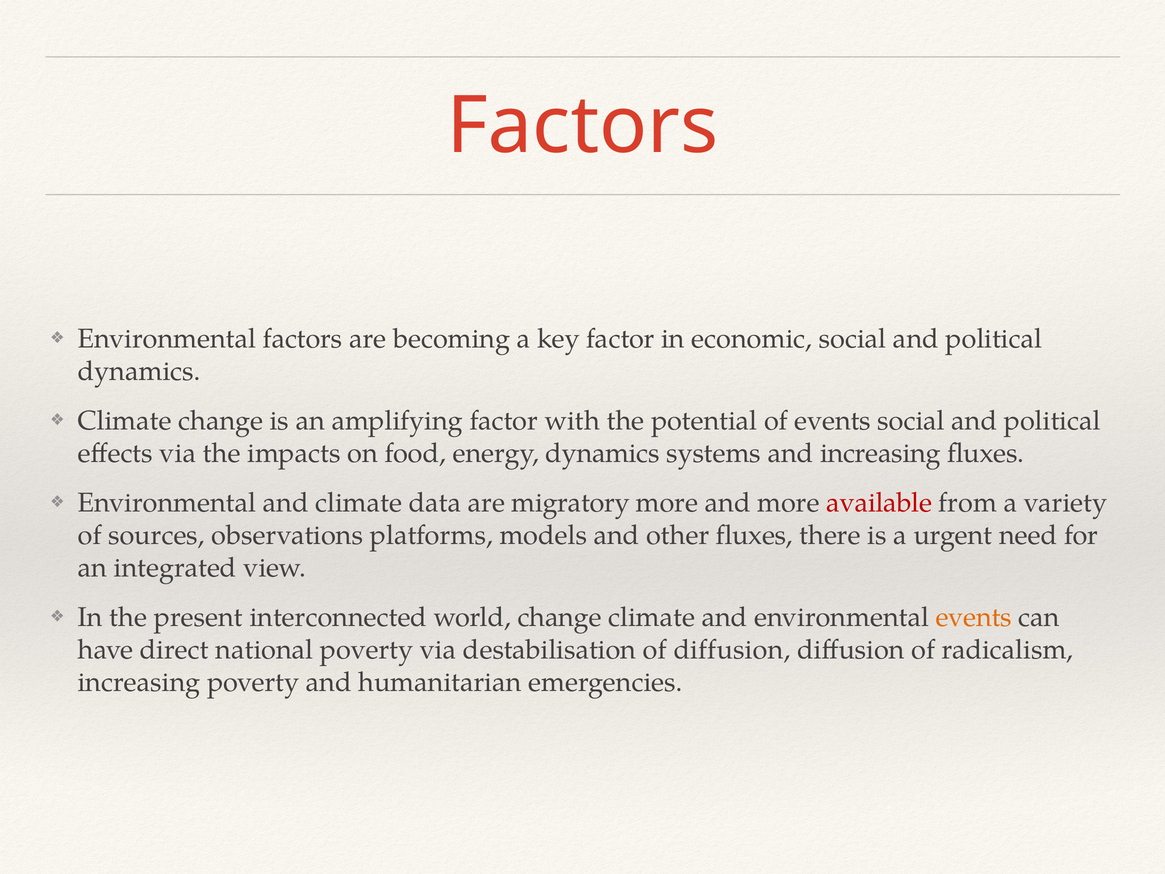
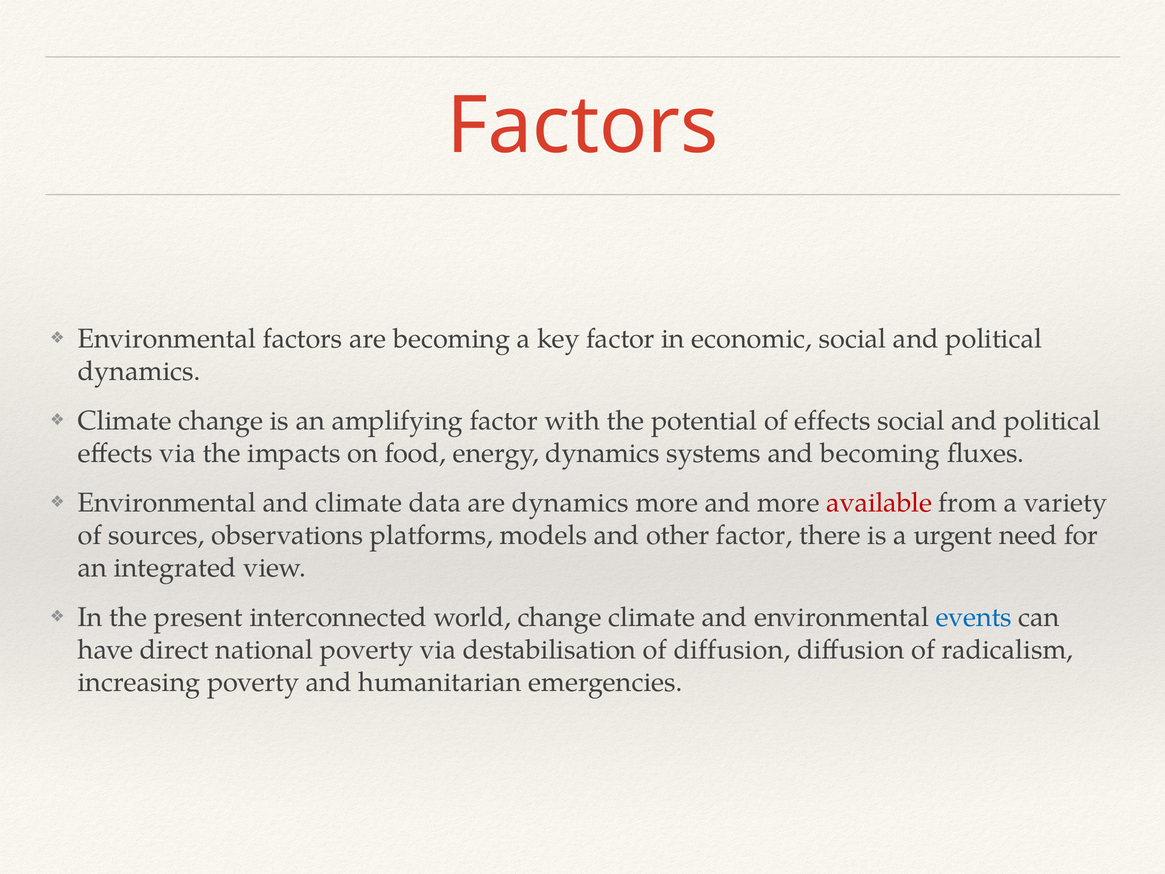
of events: events -> effects
and increasing: increasing -> becoming
are migratory: migratory -> dynamics
other fluxes: fluxes -> factor
events at (974, 617) colour: orange -> blue
